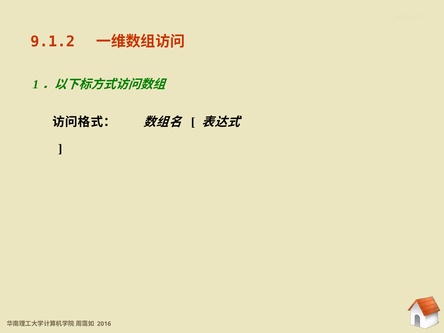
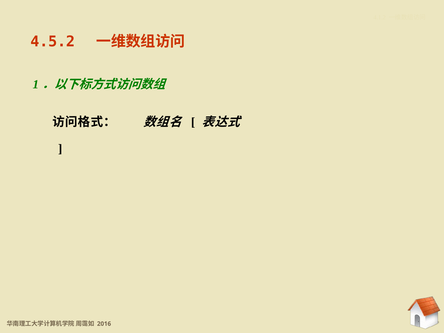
9.1.2: 9.1.2 -> 4.5.2
